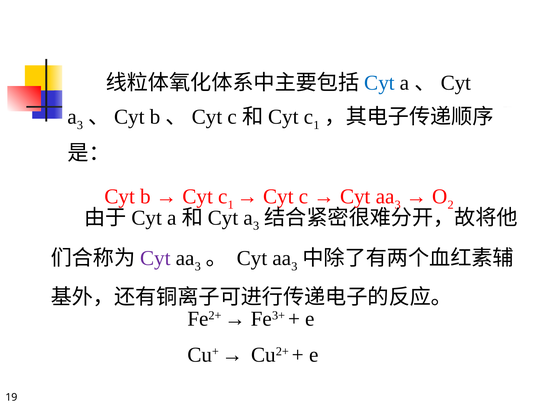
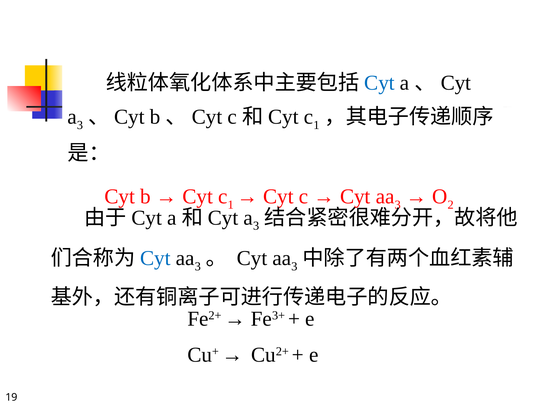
Cyt at (155, 258) colour: purple -> blue
